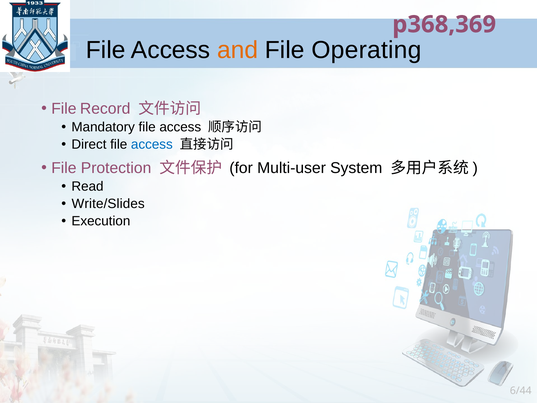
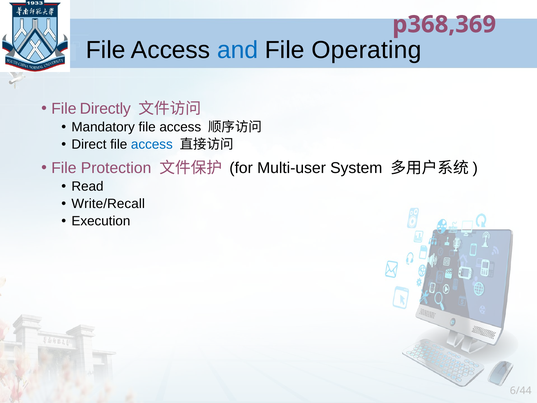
and colour: orange -> blue
Record: Record -> Directly
Write/Slides: Write/Slides -> Write/Recall
